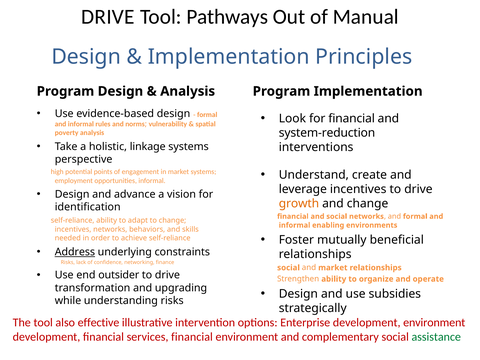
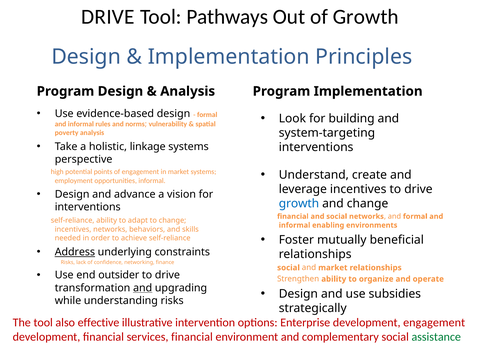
of Manual: Manual -> Growth
for financial: financial -> building
system-reduction: system-reduction -> system-targeting
growth at (299, 204) colour: orange -> blue
identification at (88, 207): identification -> interventions
and at (143, 288) underline: none -> present
development environment: environment -> engagement
